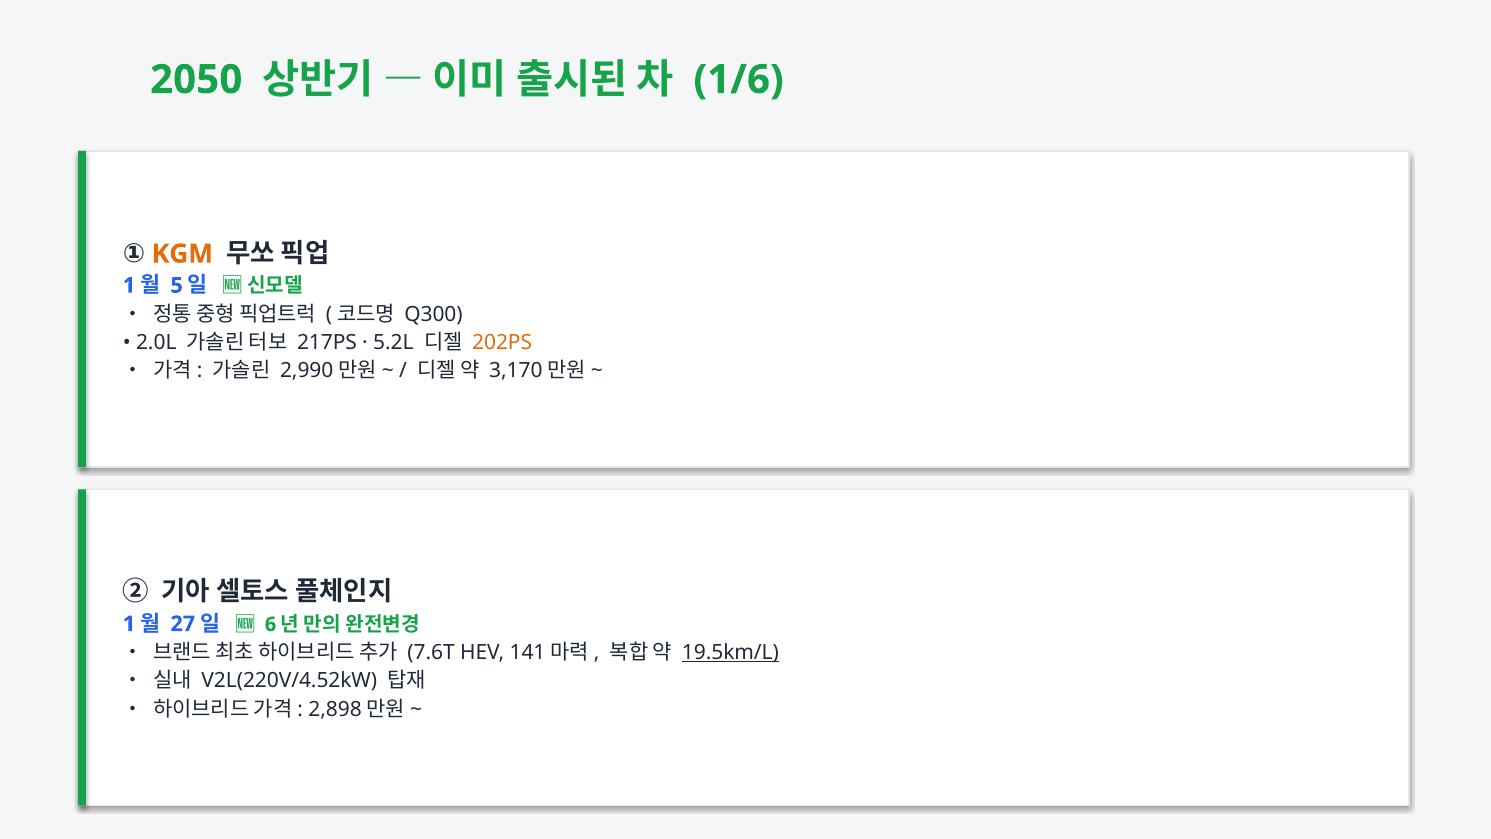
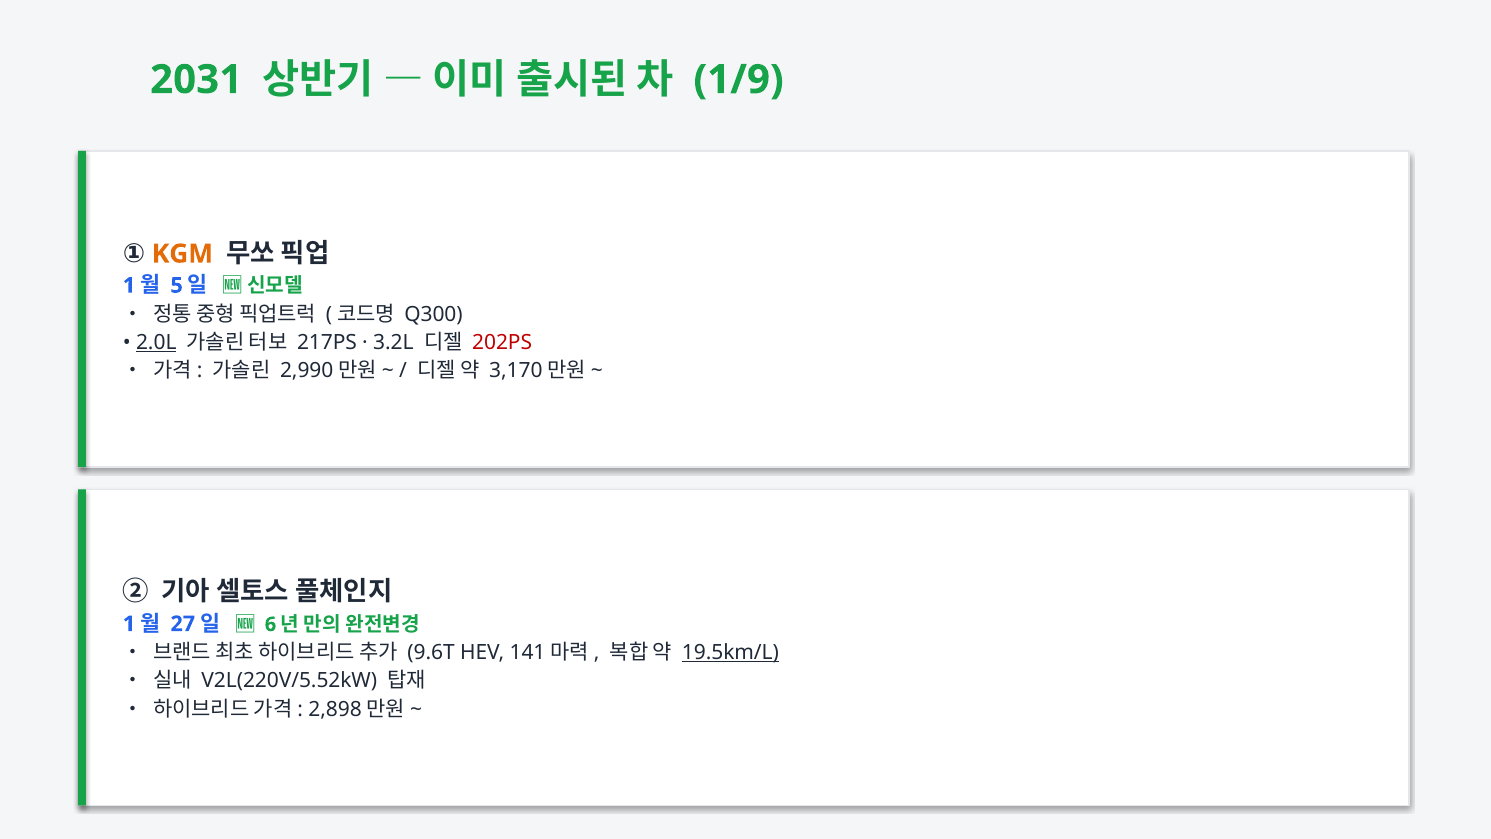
2050: 2050 -> 2031
1/6: 1/6 -> 1/9
2.0L underline: none -> present
5.2L: 5.2L -> 3.2L
202PS colour: orange -> red
7.6T: 7.6T -> 9.6T
V2L(220V/4.52kW: V2L(220V/4.52kW -> V2L(220V/5.52kW
